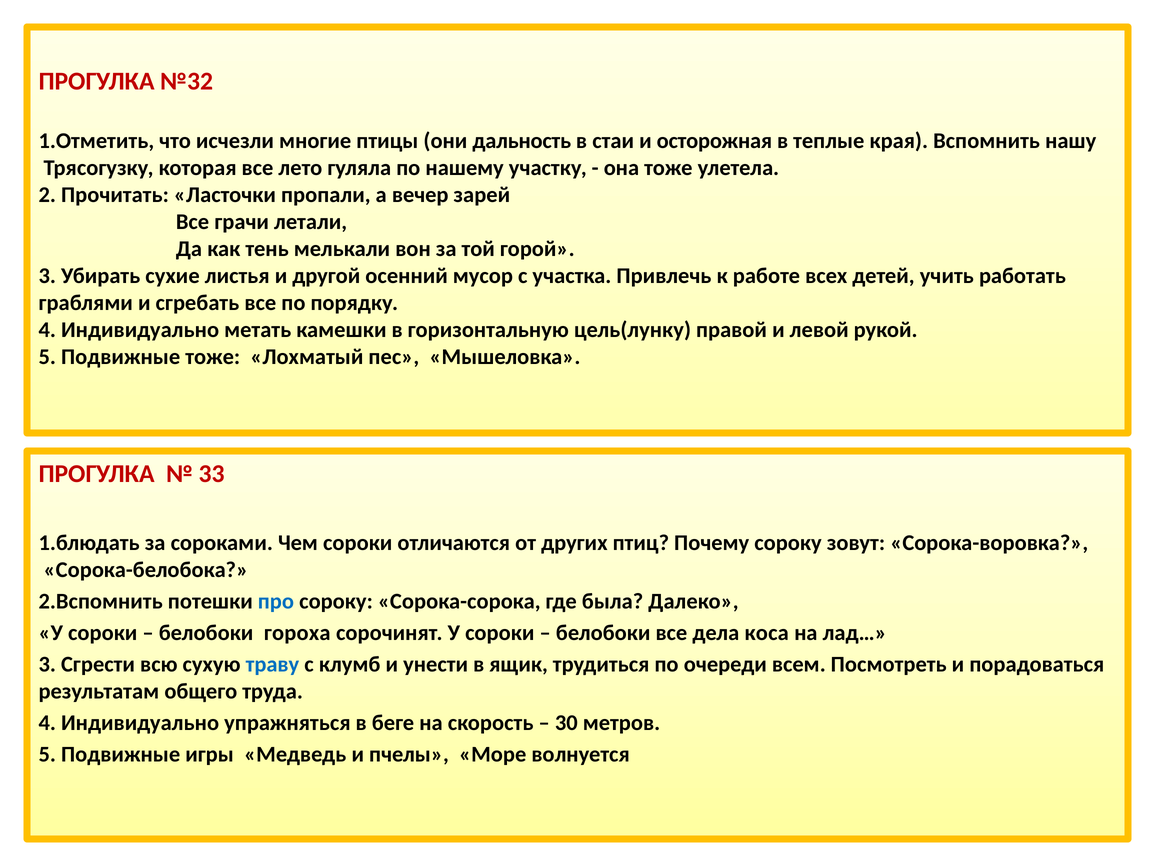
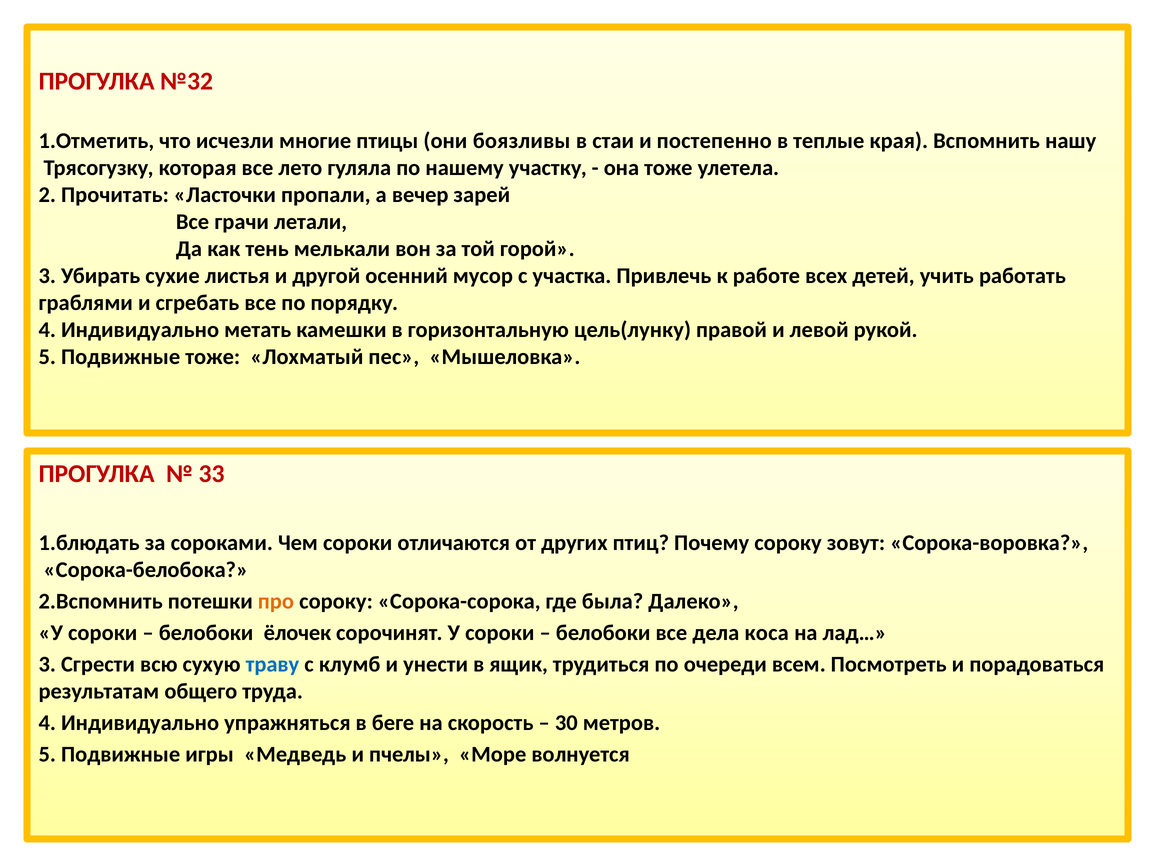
дальность: дальность -> боязливы
осторожная: осторожная -> постепенно
про colour: blue -> orange
гороха: гороха -> ёлочек
